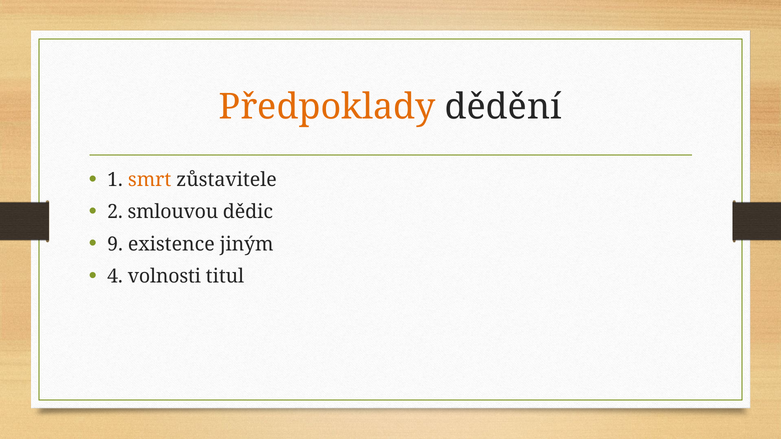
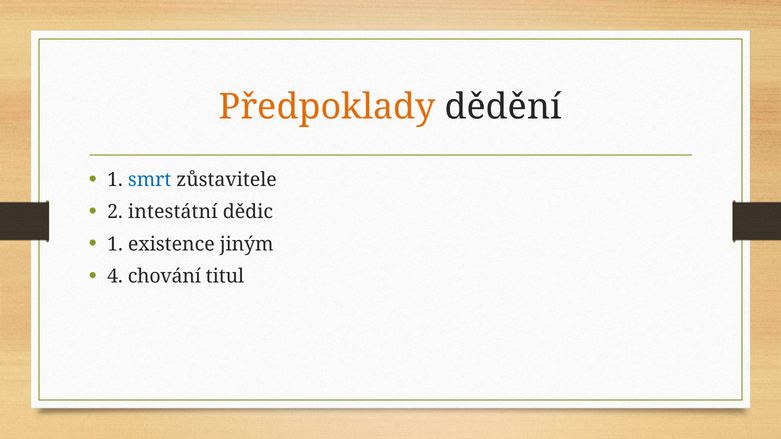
smrt colour: orange -> blue
smlouvou: smlouvou -> intestátní
9 at (115, 244): 9 -> 1
volnosti: volnosti -> chování
